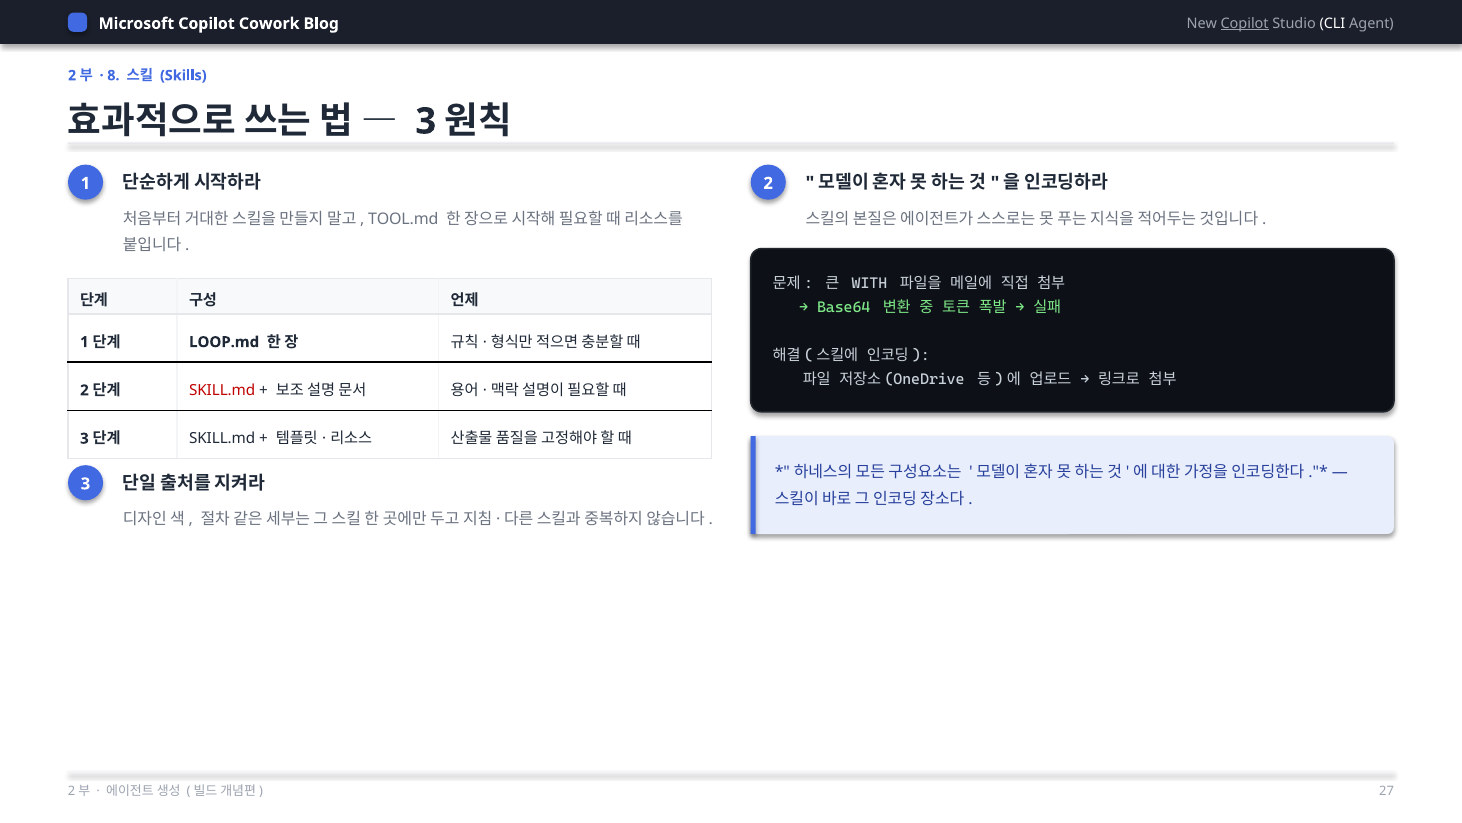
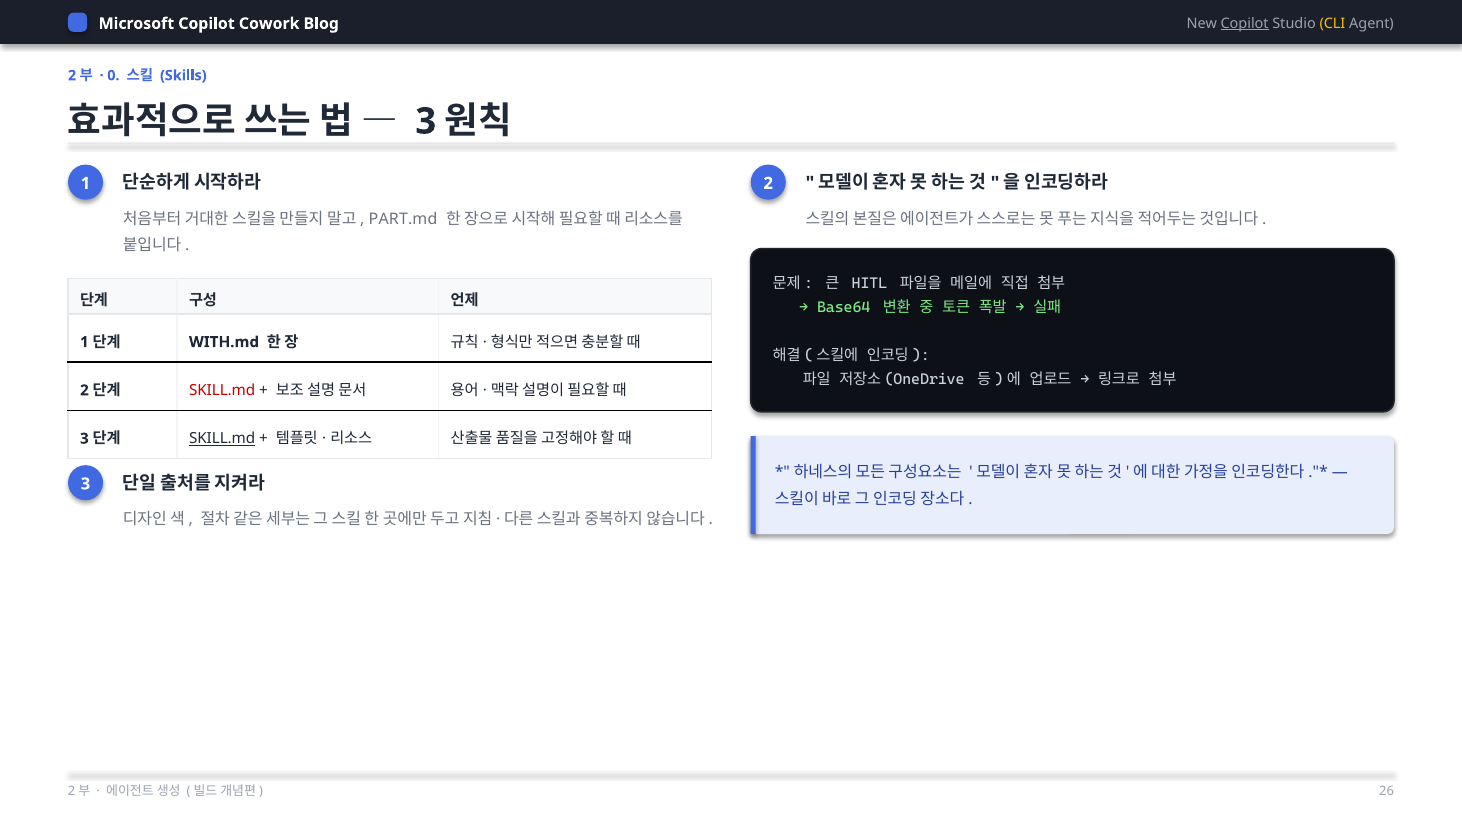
CLI colour: white -> yellow
8: 8 -> 0
TOOL.md: TOOL.md -> PART.md
WITH: WITH -> HITL
LOOP.md: LOOP.md -> WITH.md
SKILL.md at (222, 438) underline: none -> present
27: 27 -> 26
